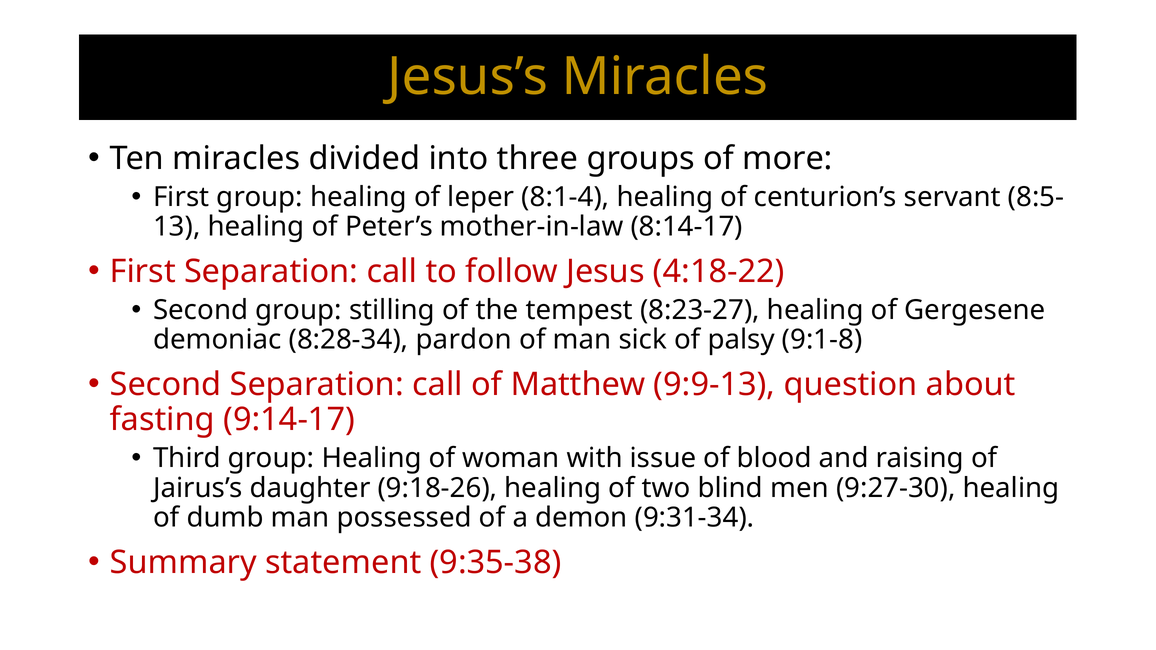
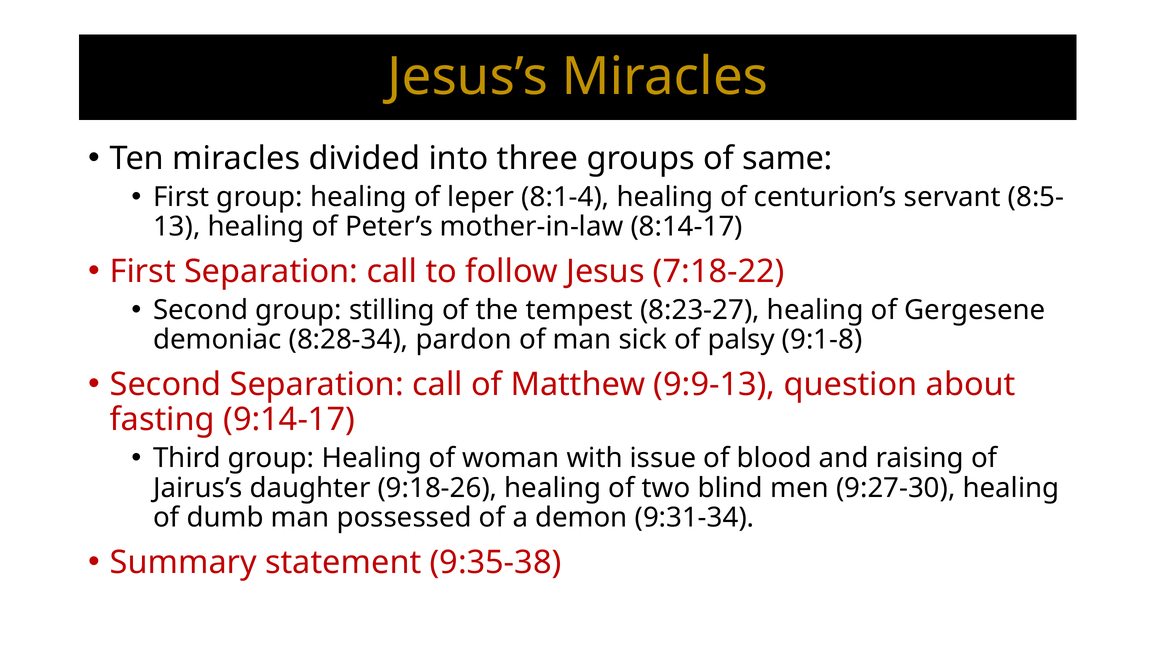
more: more -> same
4:18-22: 4:18-22 -> 7:18-22
